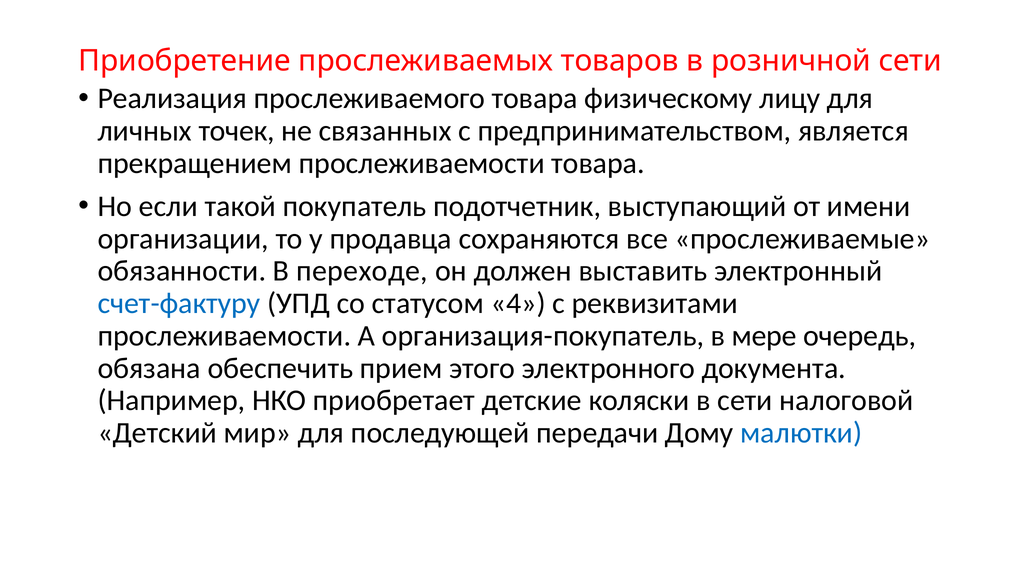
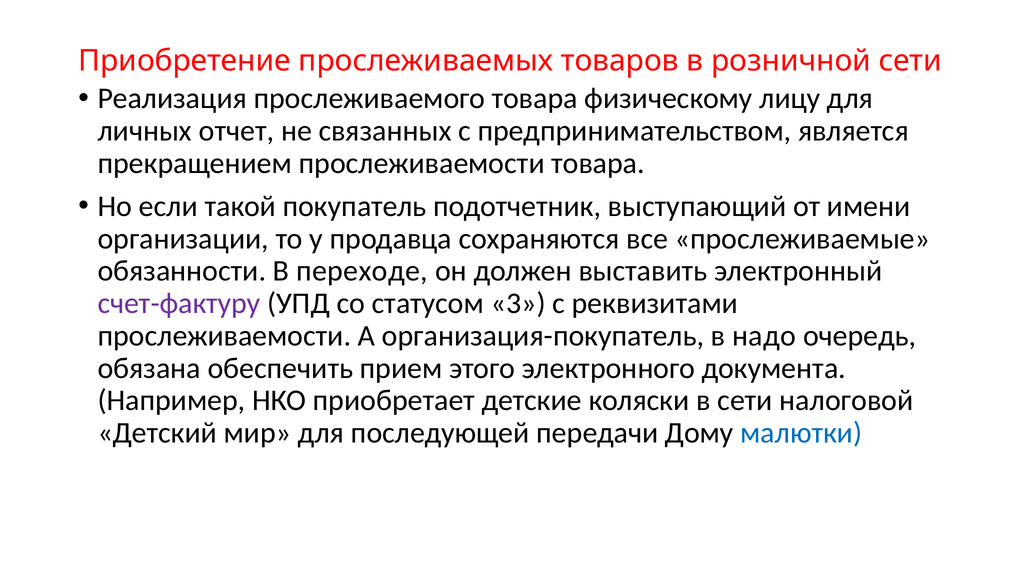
точек: точек -> отчет
счет-фактуру colour: blue -> purple
4: 4 -> 3
мере: мере -> надо
